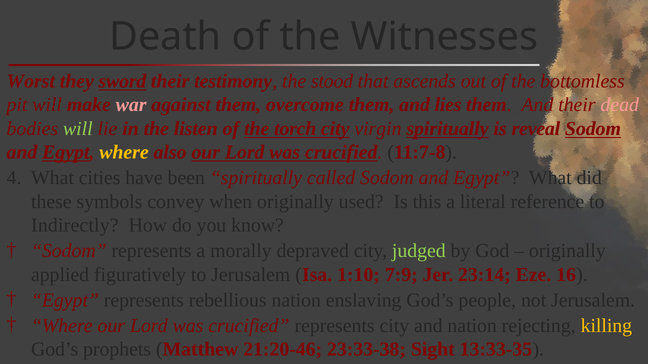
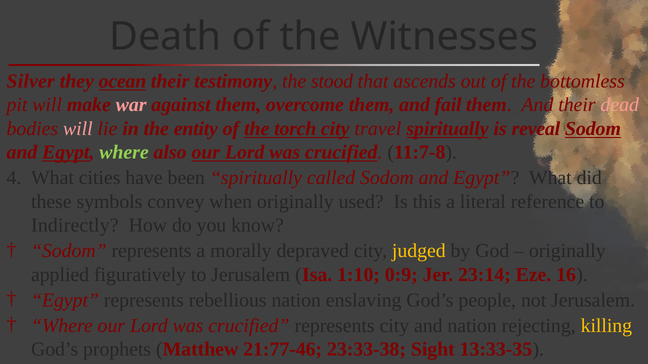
Worst: Worst -> Silver
sword: sword -> ocean
lies: lies -> fail
will at (78, 129) colour: light green -> pink
listen: listen -> entity
virgin: virgin -> travel
where at (124, 153) colour: yellow -> light green
judged colour: light green -> yellow
7:9: 7:9 -> 0:9
21:20-46: 21:20-46 -> 21:77-46
